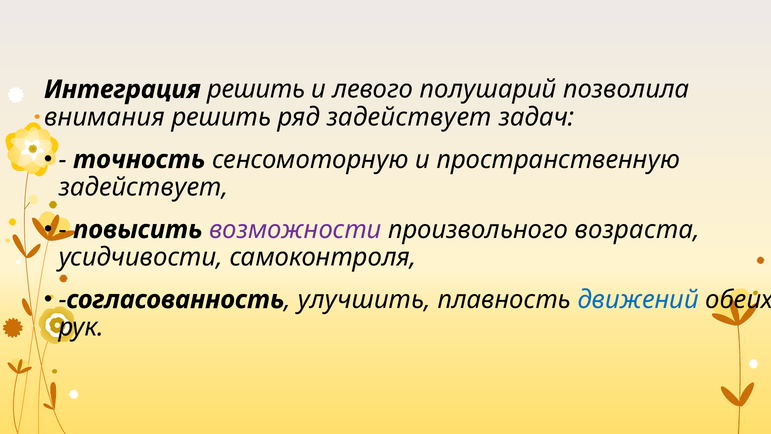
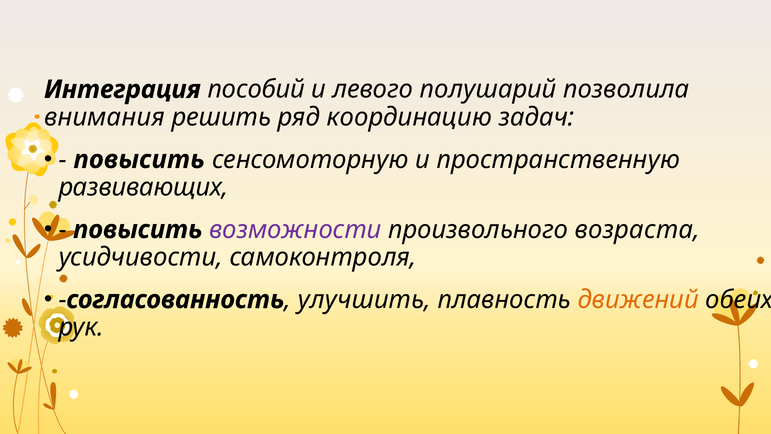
Интеграция решить: решить -> пособий
ряд задействует: задействует -> координацию
точность at (139, 159): точность -> повысить
задействует at (143, 187): задействует -> развивающих
движений colour: blue -> orange
